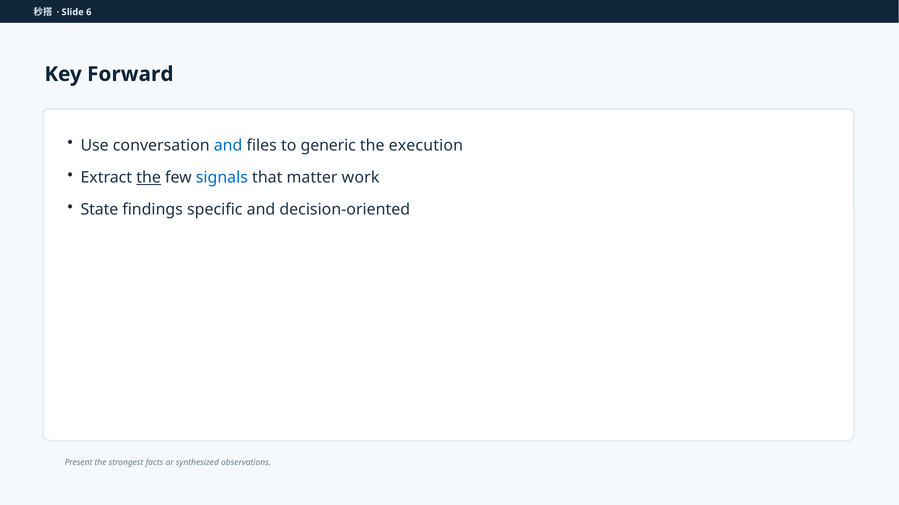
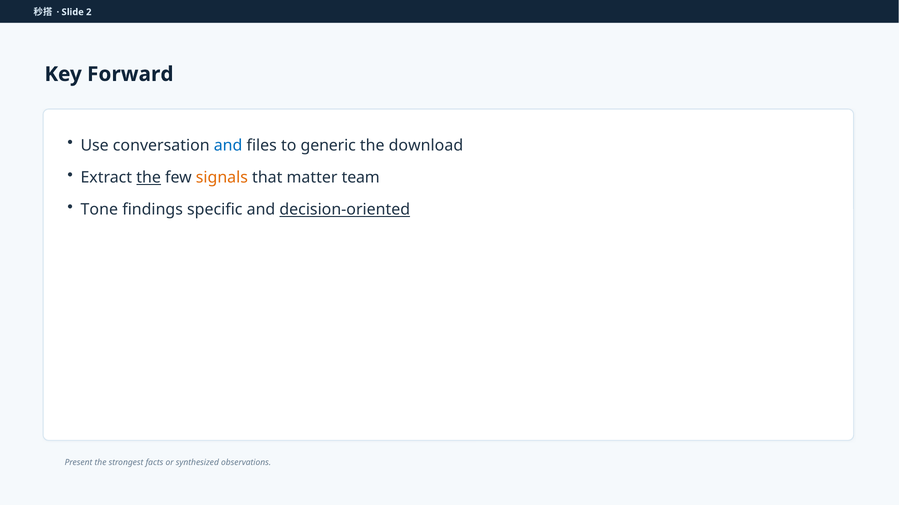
6: 6 -> 2
execution: execution -> download
signals colour: blue -> orange
work: work -> team
State: State -> Tone
decision-oriented underline: none -> present
